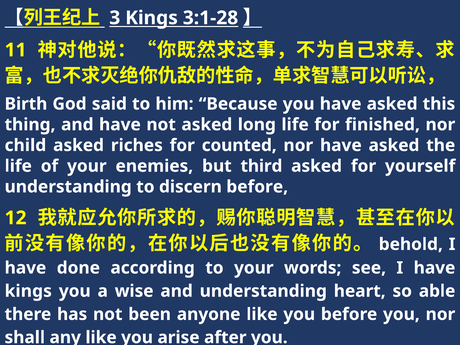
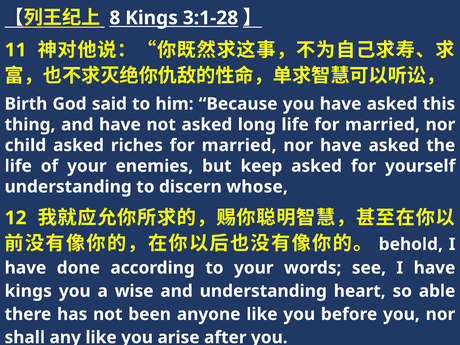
3: 3 -> 8
life for finished: finished -> married
riches for counted: counted -> married
third: third -> keep
discern before: before -> whose
